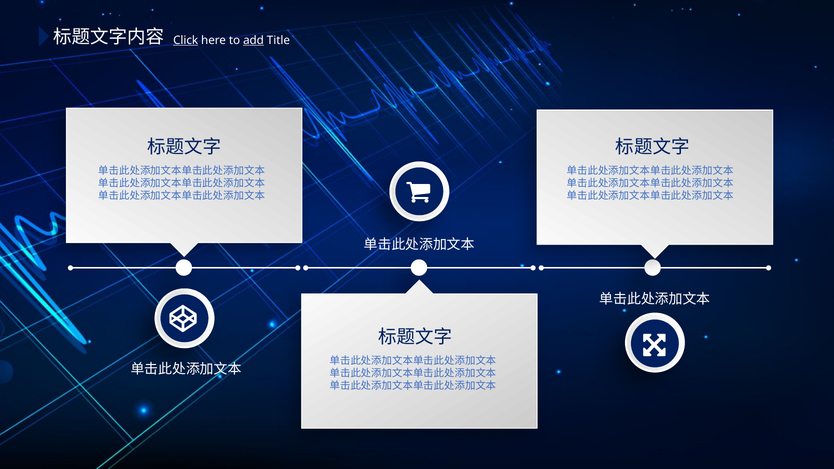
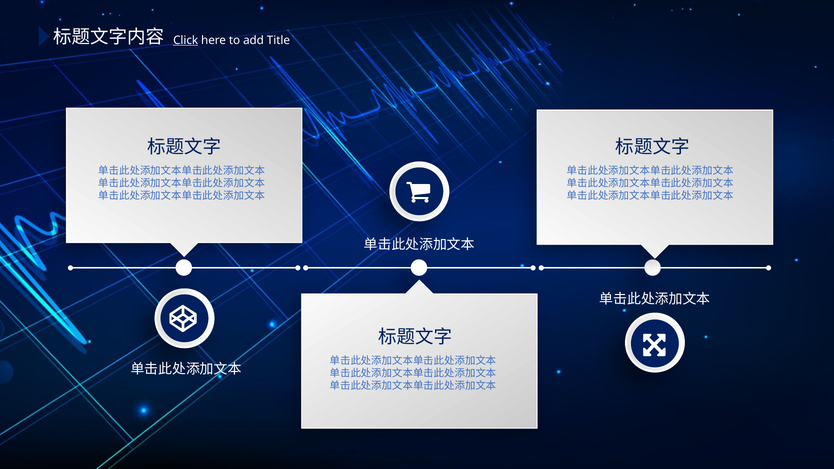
add underline: present -> none
